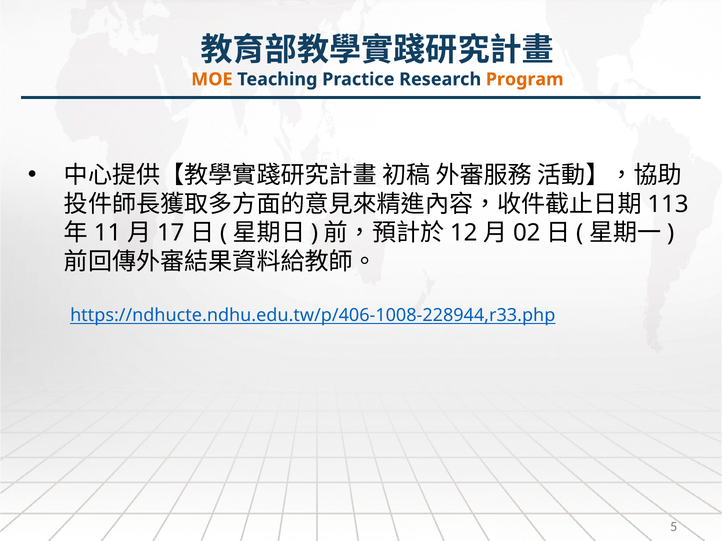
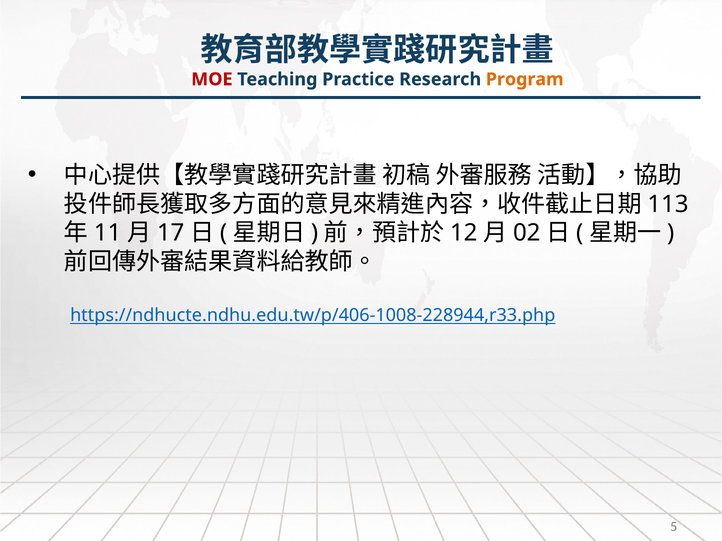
MOE colour: orange -> red
